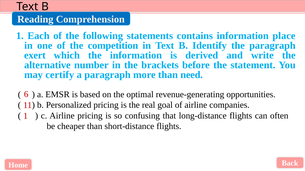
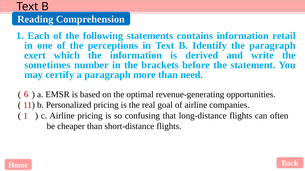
place: place -> retail
competition: competition -> perceptions
alternative: alternative -> sometimes
